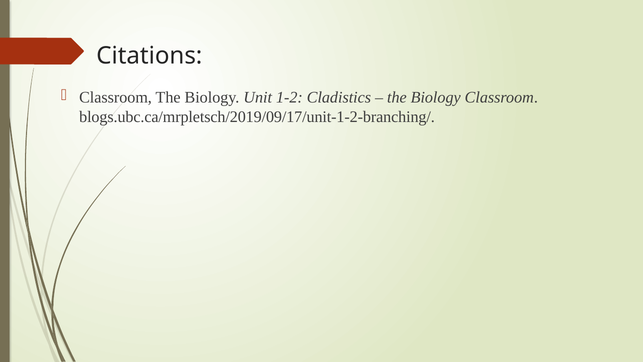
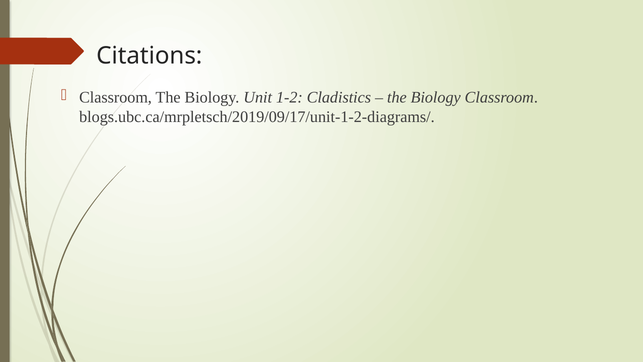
blogs.ubc.ca/mrpletsch/2019/09/17/unit-1-2-branching/: blogs.ubc.ca/mrpletsch/2019/09/17/unit-1-2-branching/ -> blogs.ubc.ca/mrpletsch/2019/09/17/unit-1-2-diagrams/
